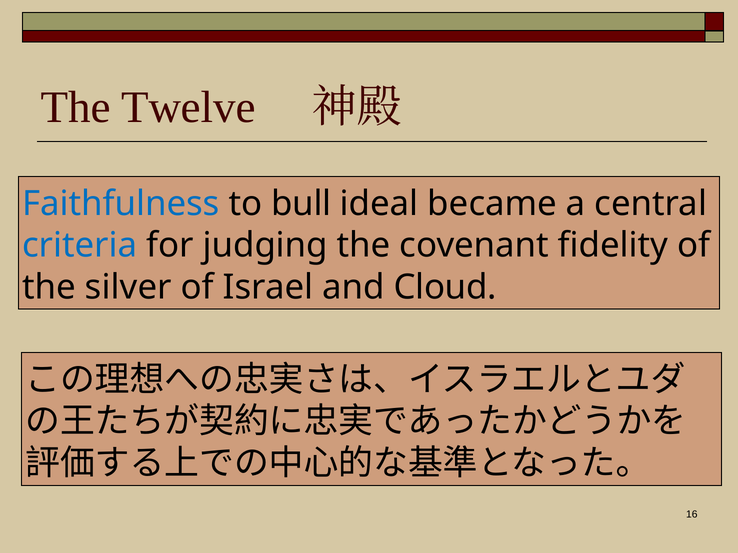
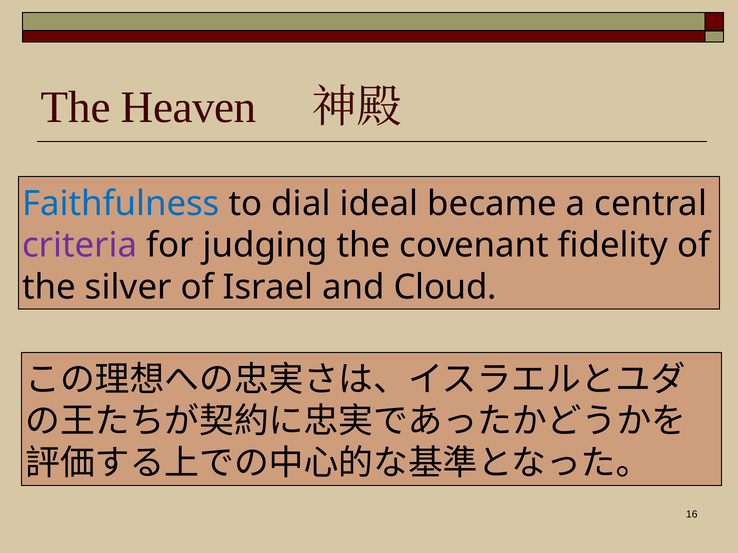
Twelve: Twelve -> Heaven
bull: bull -> dial
criteria colour: blue -> purple
